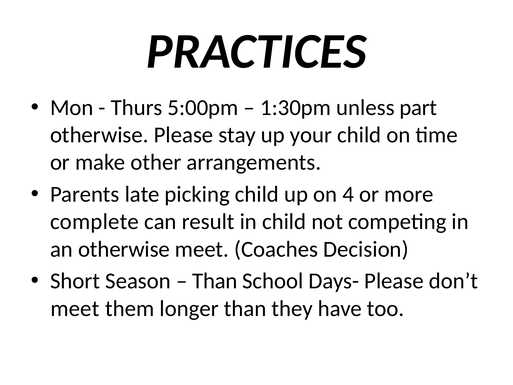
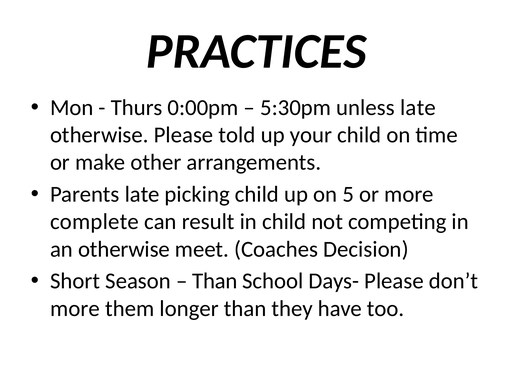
5:00pm: 5:00pm -> 0:00pm
1:30pm: 1:30pm -> 5:30pm
unless part: part -> late
stay: stay -> told
4: 4 -> 5
meet at (75, 308): meet -> more
